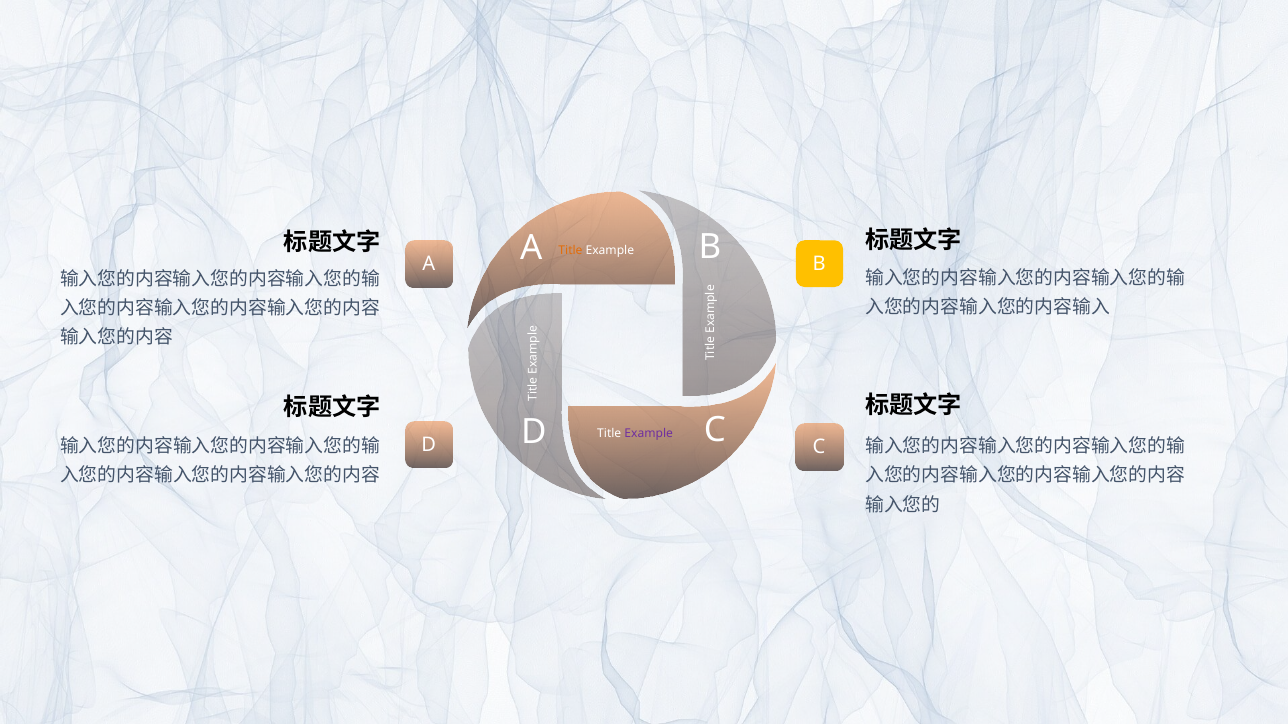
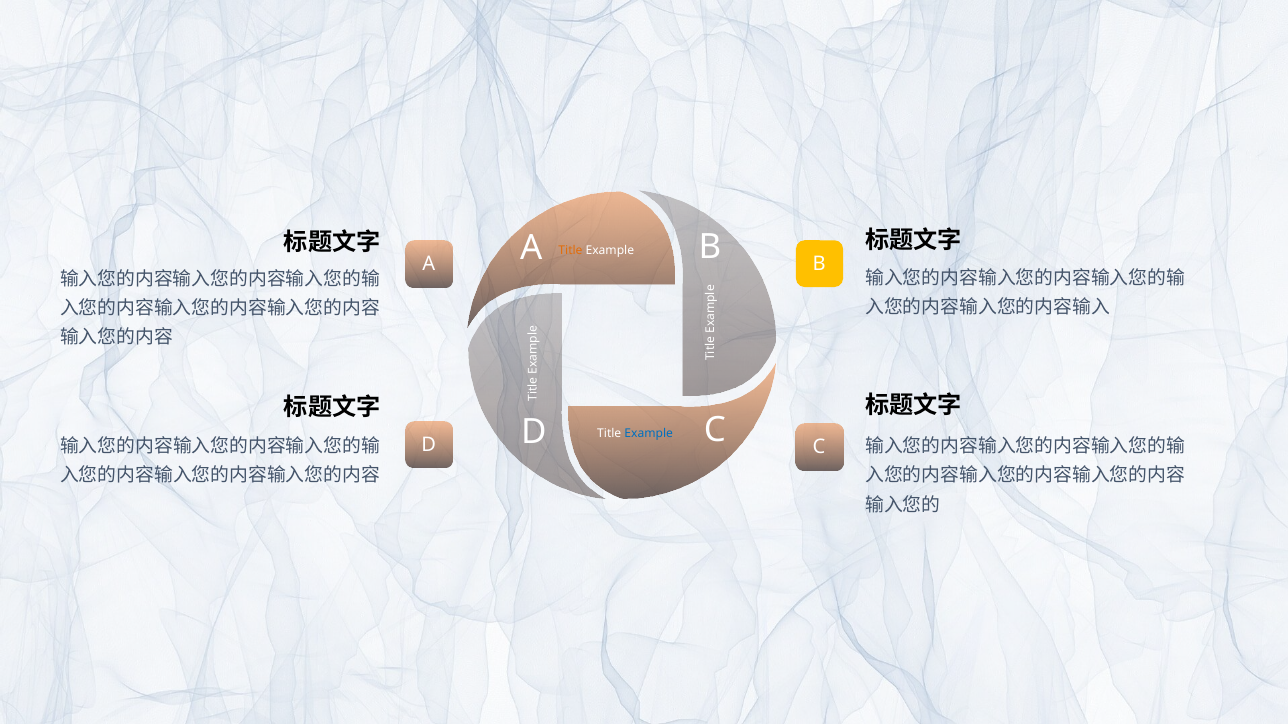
Example at (649, 434) colour: purple -> blue
